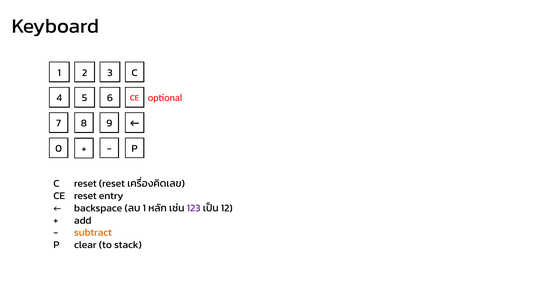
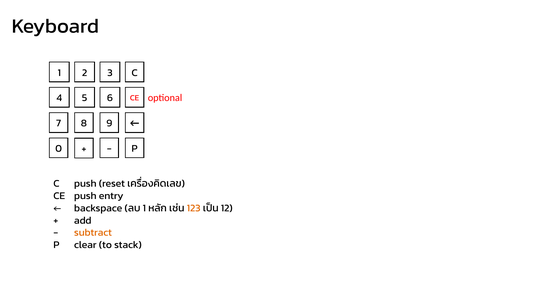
C reset: reset -> push
CE reset: reset -> push
123 colour: purple -> orange
